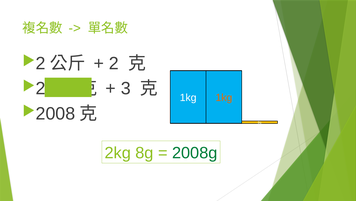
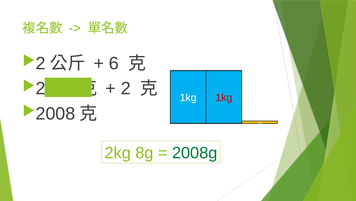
2: 2 -> 6
3: 3 -> 2
1kg at (224, 97) colour: orange -> red
